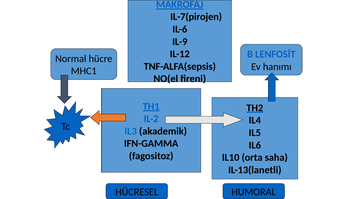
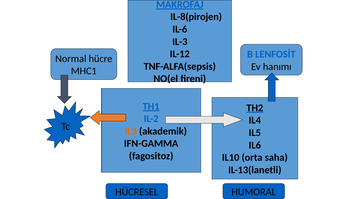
IL-7(pirojen: IL-7(pirojen -> IL-8(pirojen
IL-9: IL-9 -> IL-3
IL3 colour: blue -> orange
